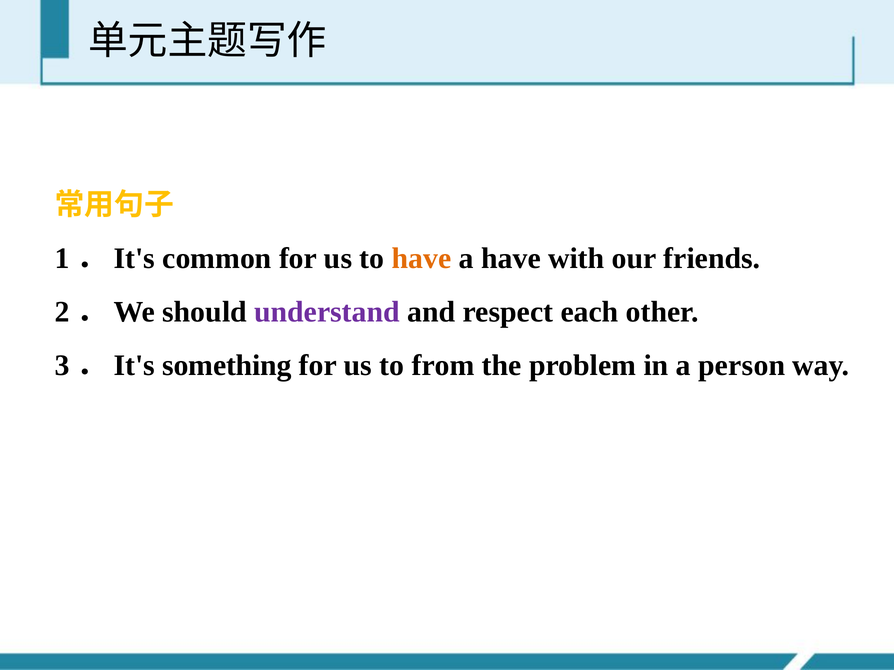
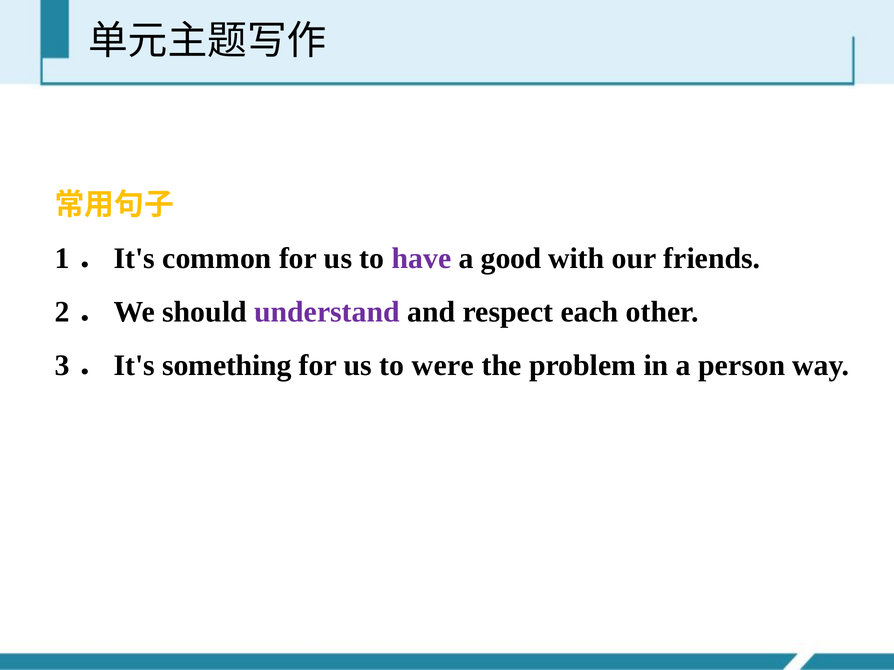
have at (422, 258) colour: orange -> purple
a have: have -> good
from: from -> were
